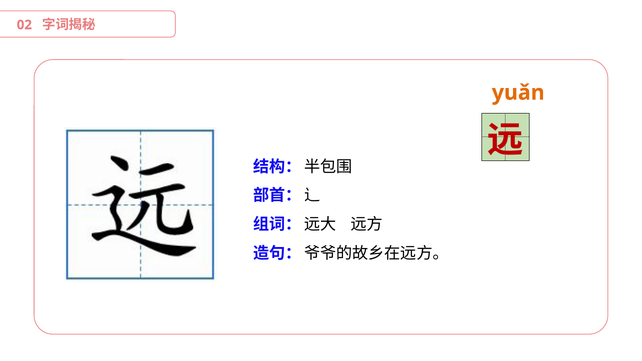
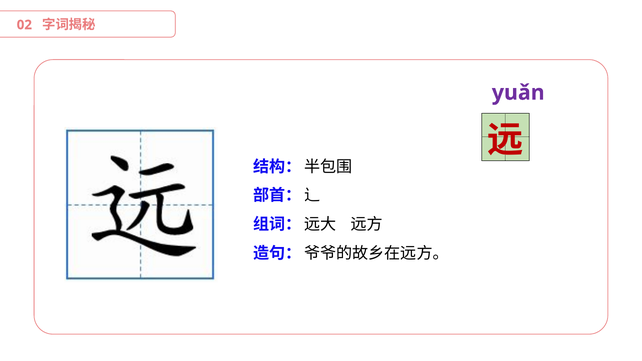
yuǎn colour: orange -> purple
